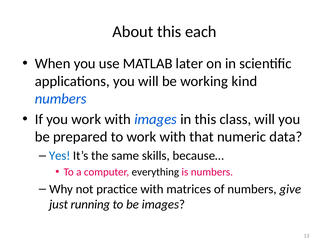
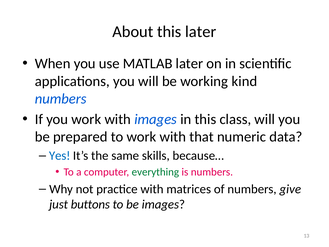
this each: each -> later
everything colour: black -> green
running: running -> buttons
